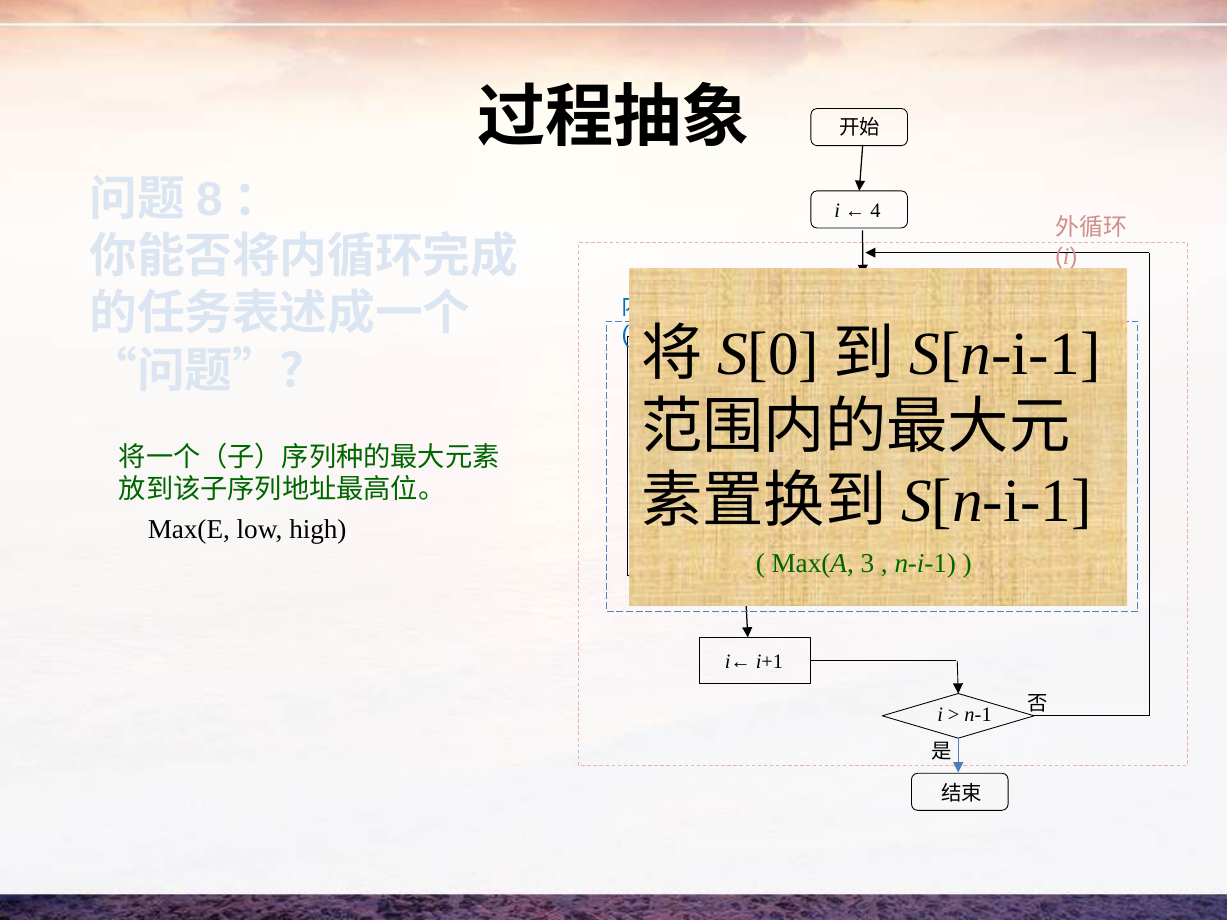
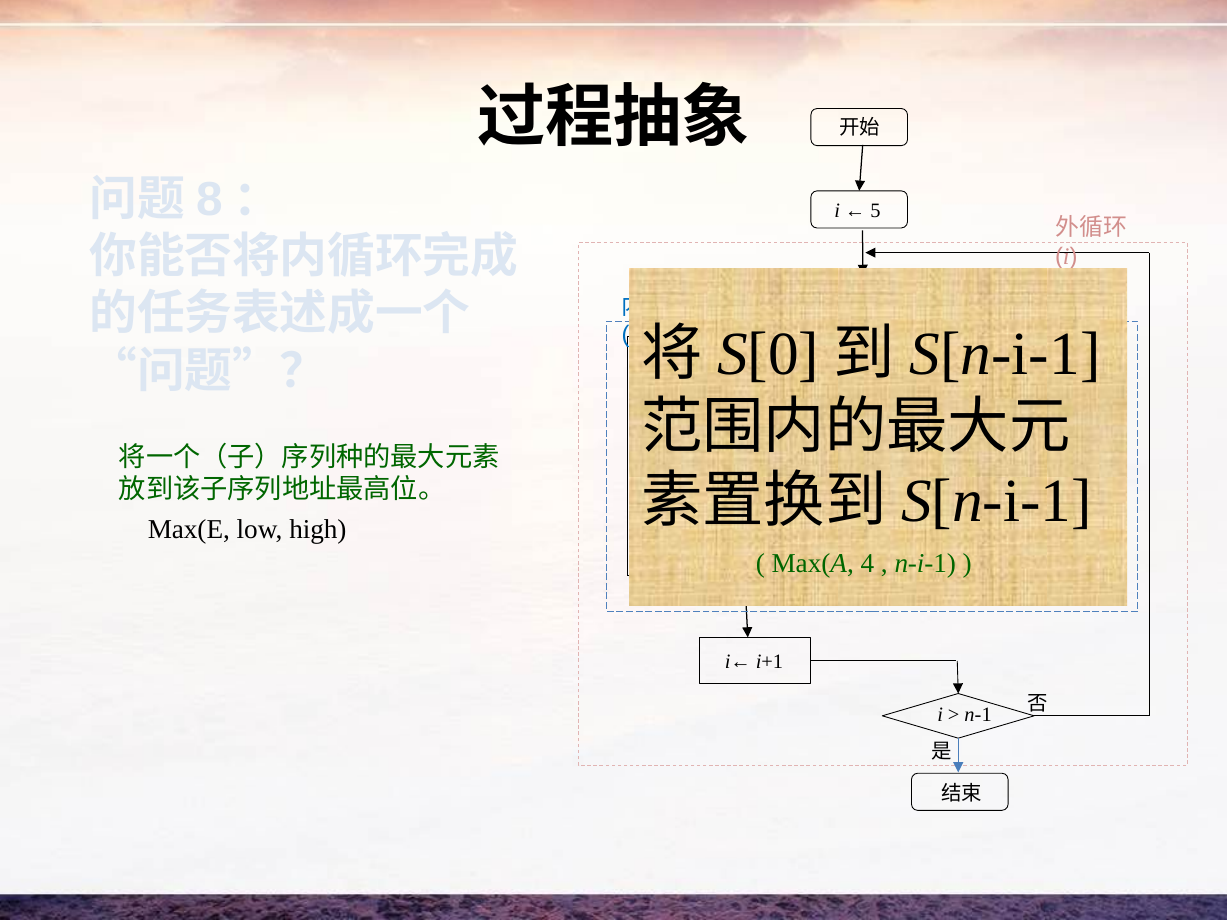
4: 4 -> 5
3: 3 -> 4
